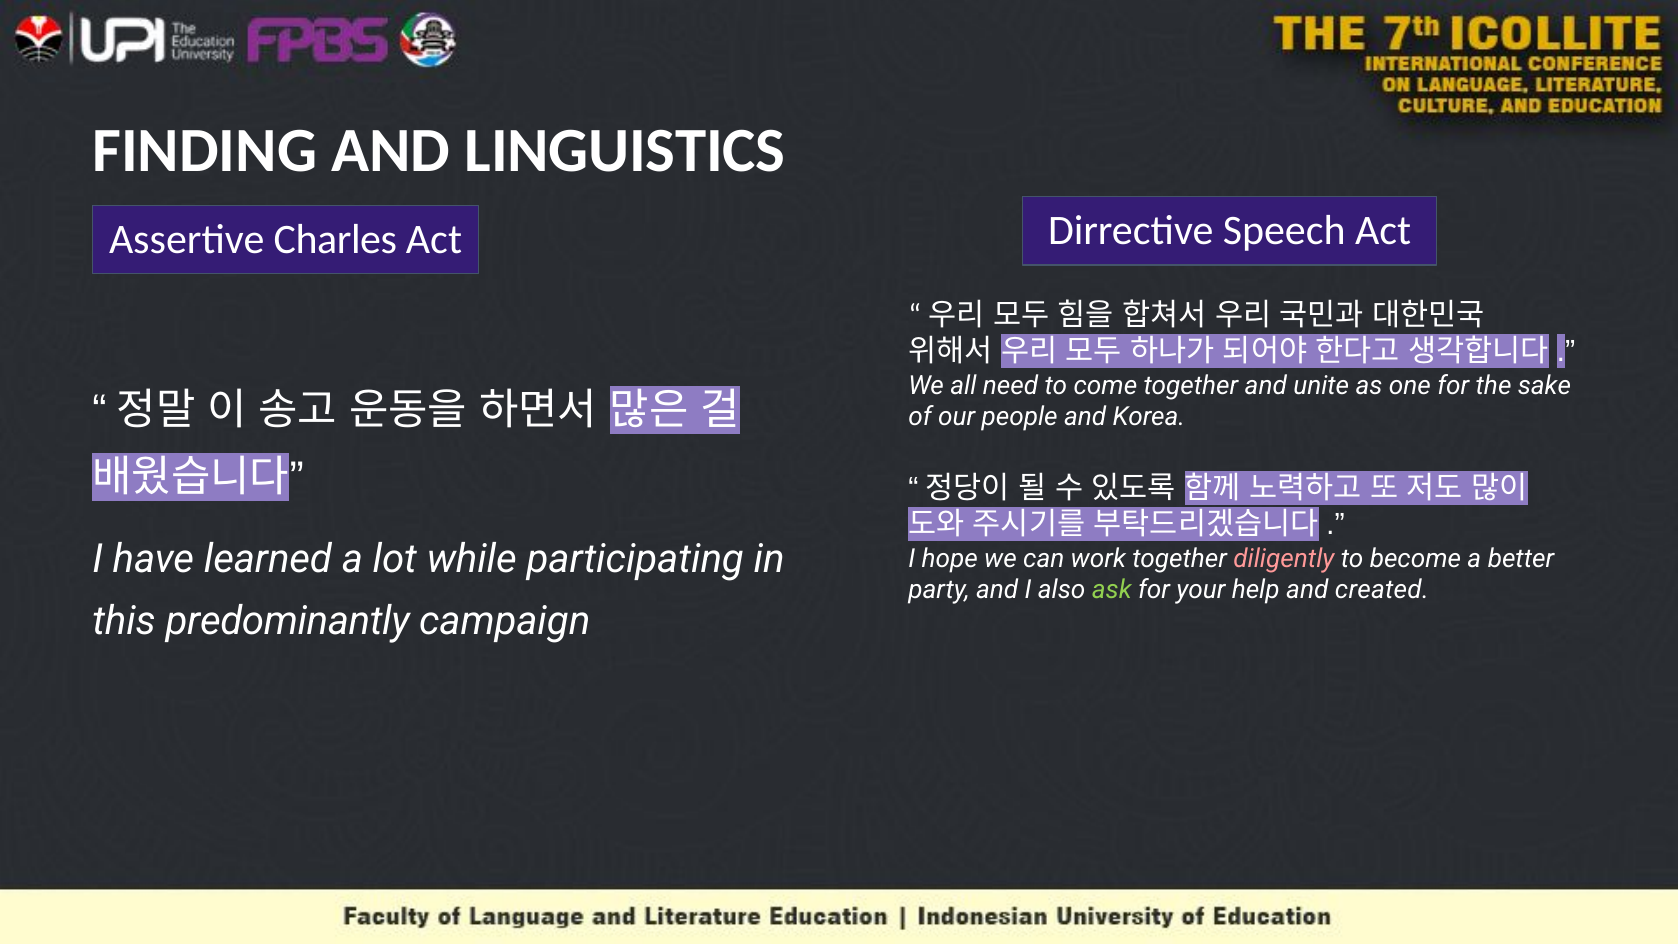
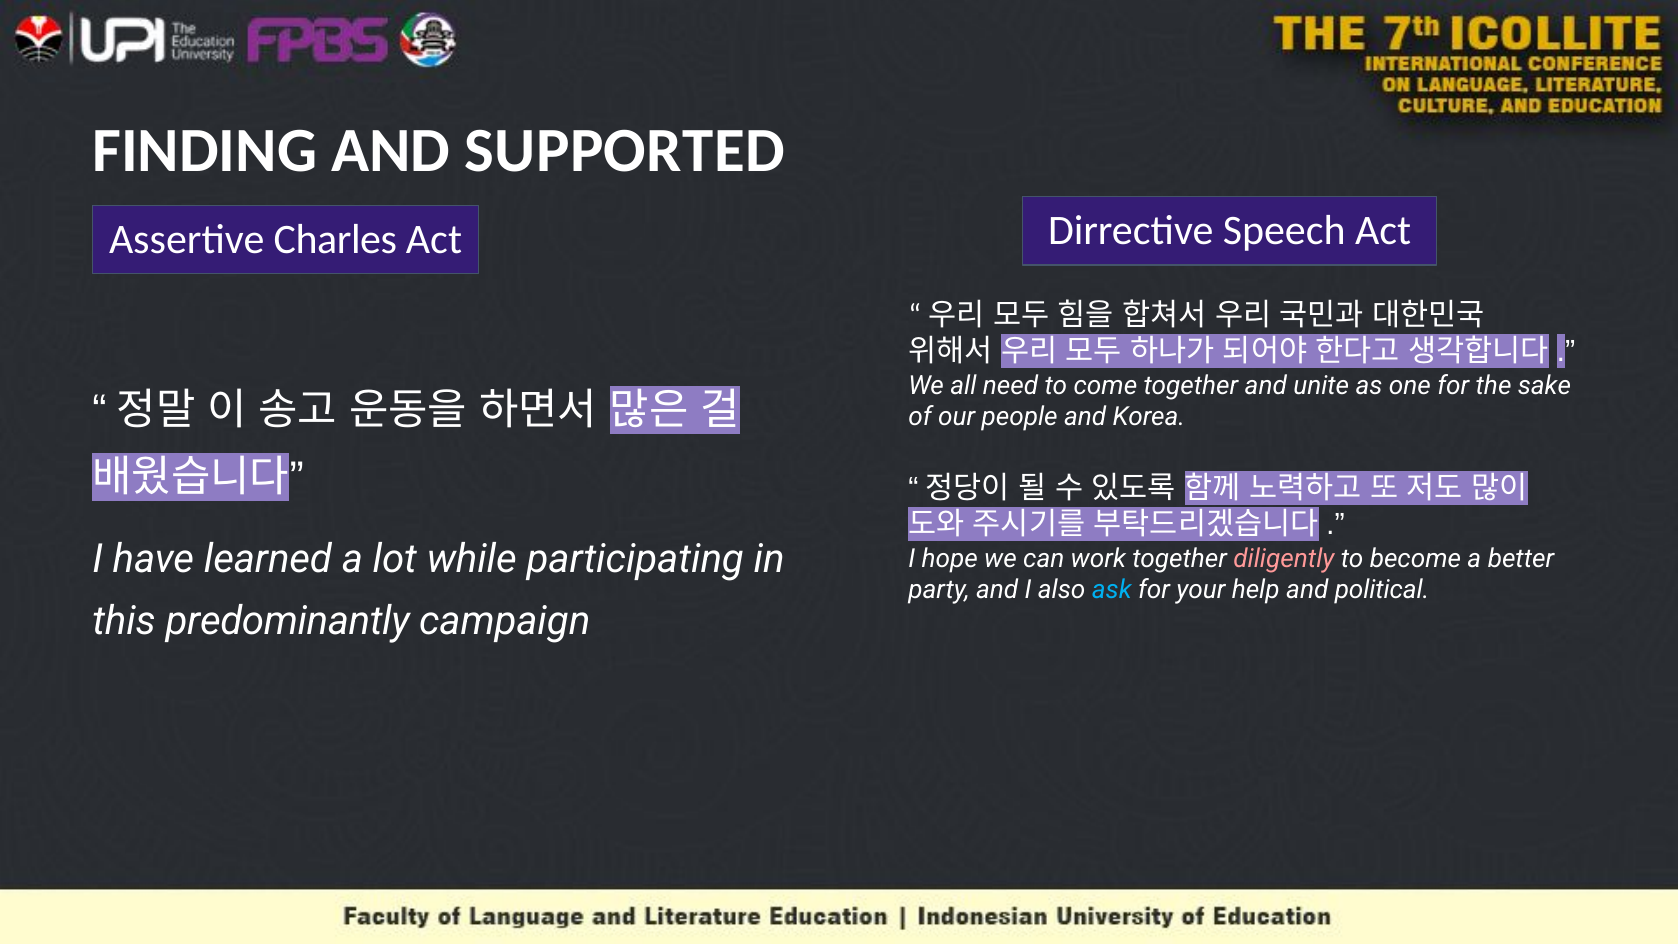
LINGUISTICS: LINGUISTICS -> SUPPORTED
ask colour: light green -> light blue
created: created -> political
